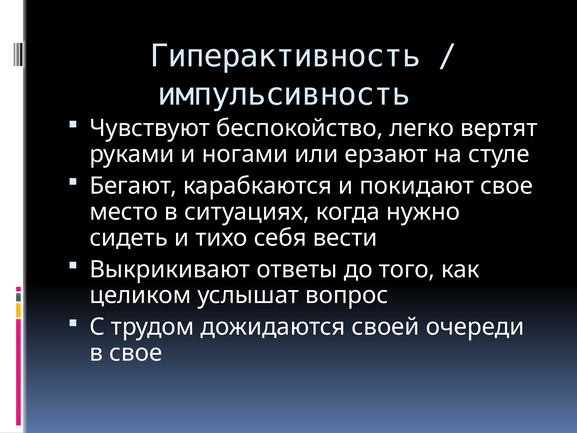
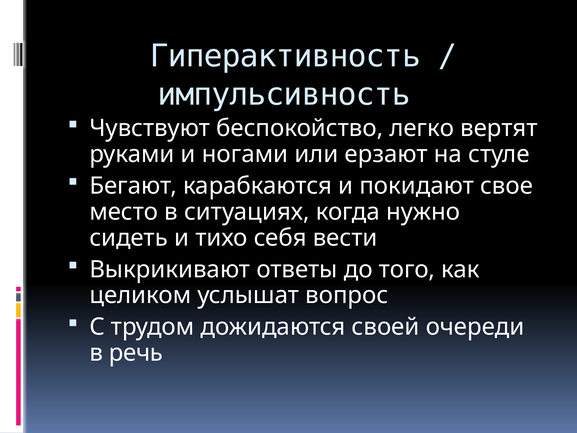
в свое: свое -> речь
